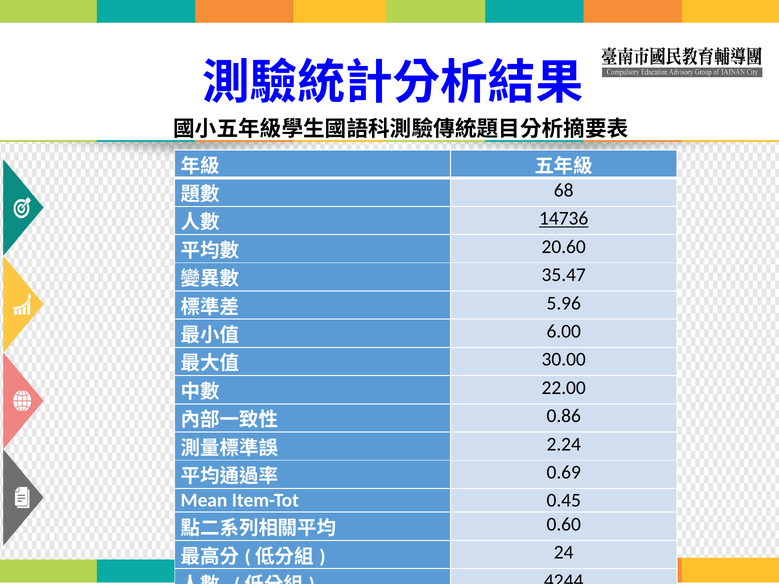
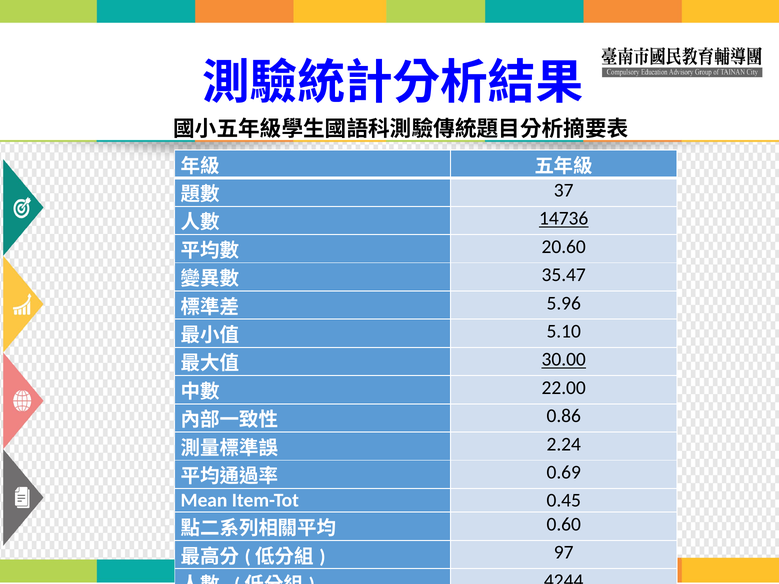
68: 68 -> 37
6.00: 6.00 -> 5.10
30.00 underline: none -> present
24: 24 -> 97
